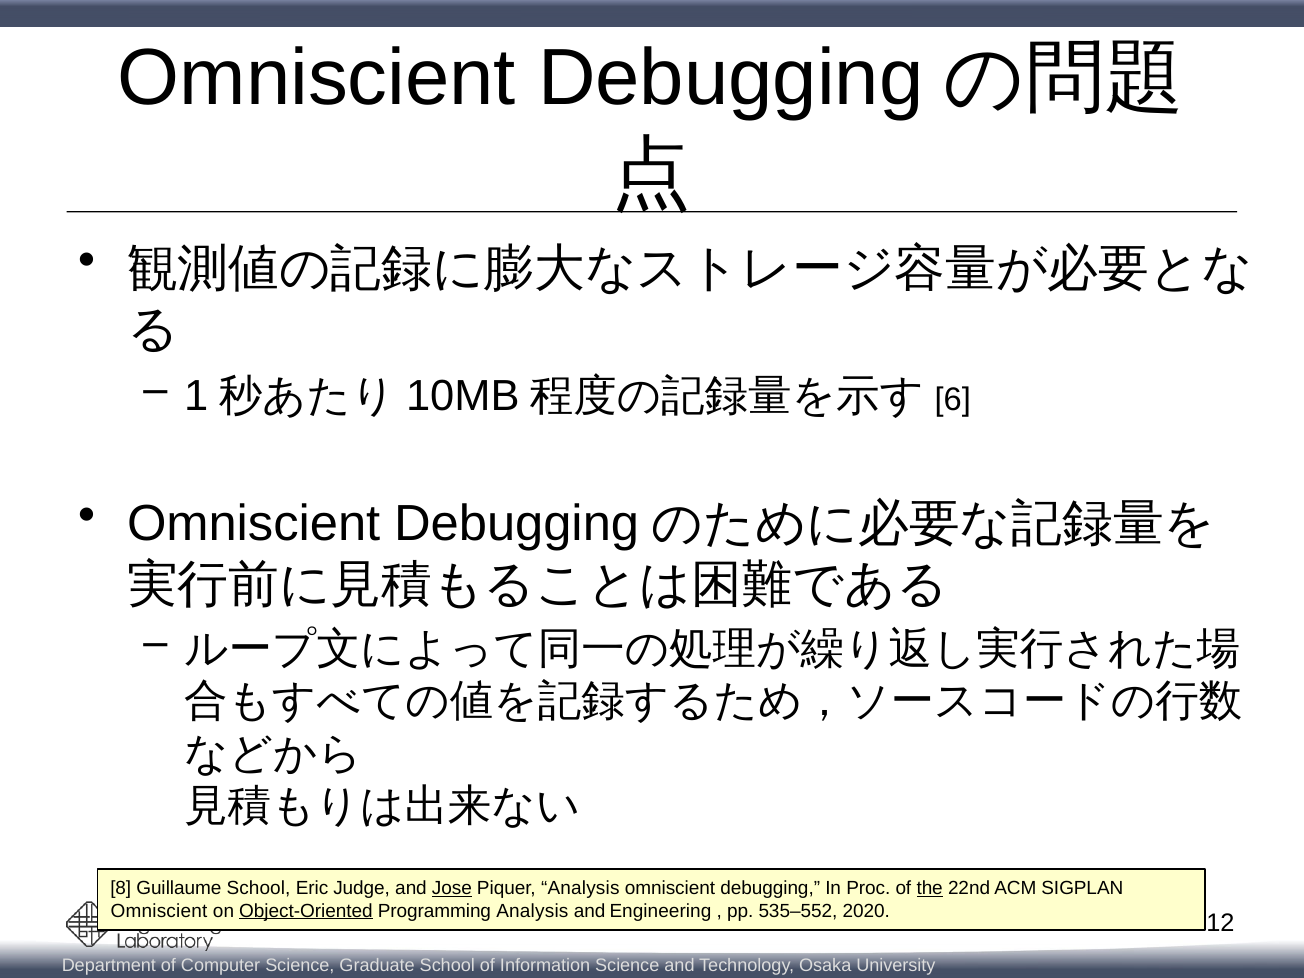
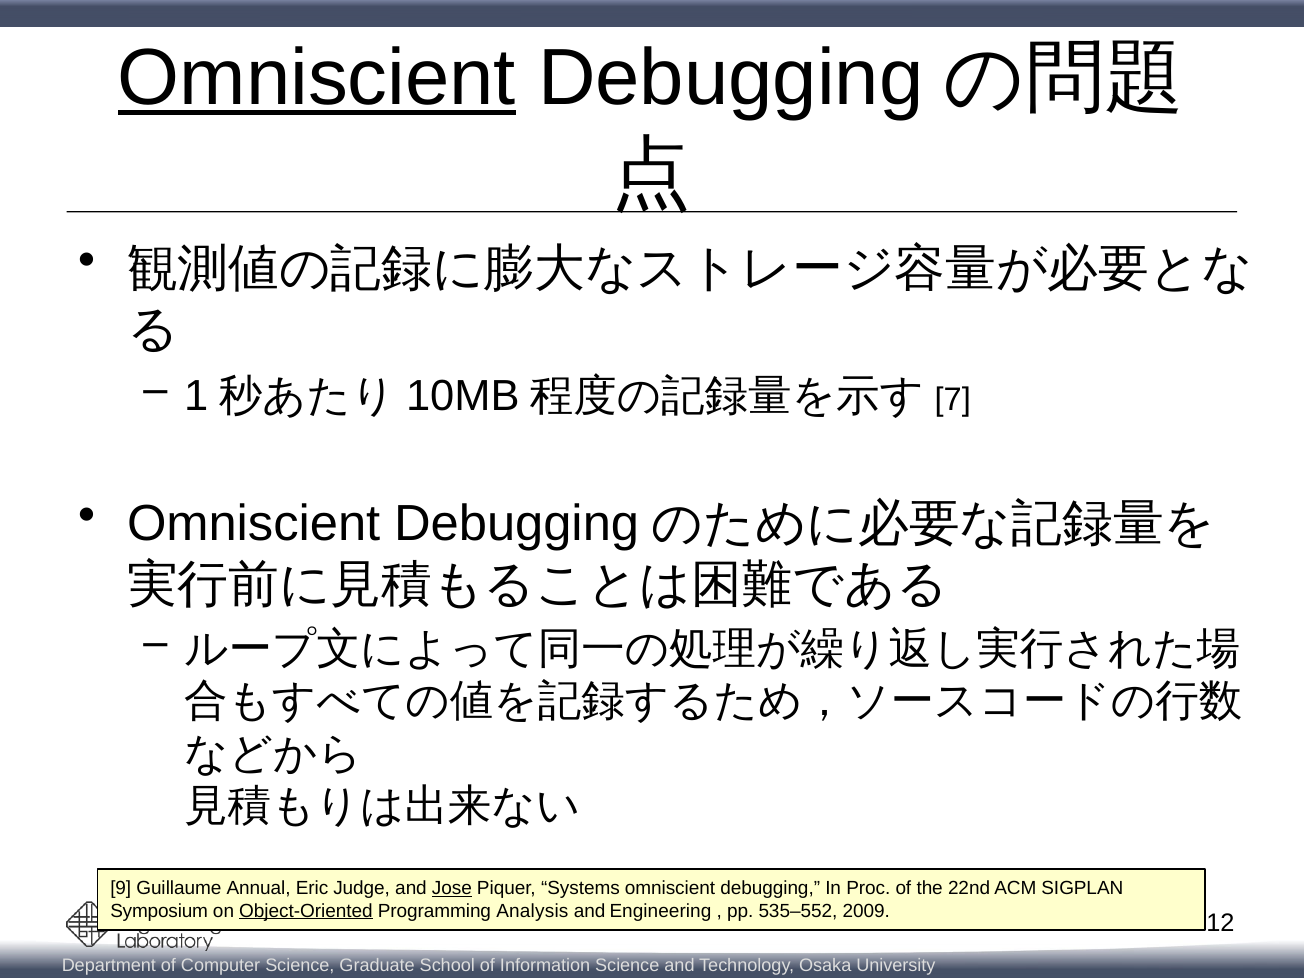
Omniscient at (317, 78) underline: none -> present
6: 6 -> 7
8: 8 -> 9
Guillaume School: School -> Annual
Piquer Analysis: Analysis -> Systems
the underline: present -> none
Omniscient at (159, 911): Omniscient -> Symposium
2020: 2020 -> 2009
